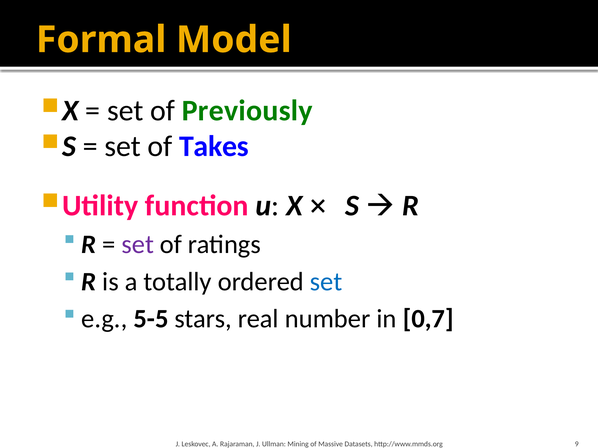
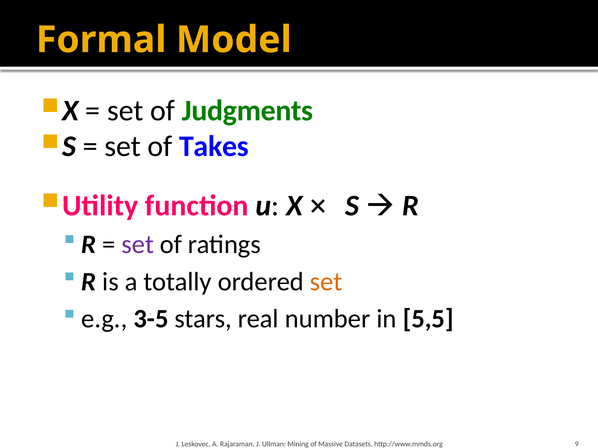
Previously: Previously -> Judgments
set at (326, 282) colour: blue -> orange
5-5: 5-5 -> 3-5
0,7: 0,7 -> 5,5
